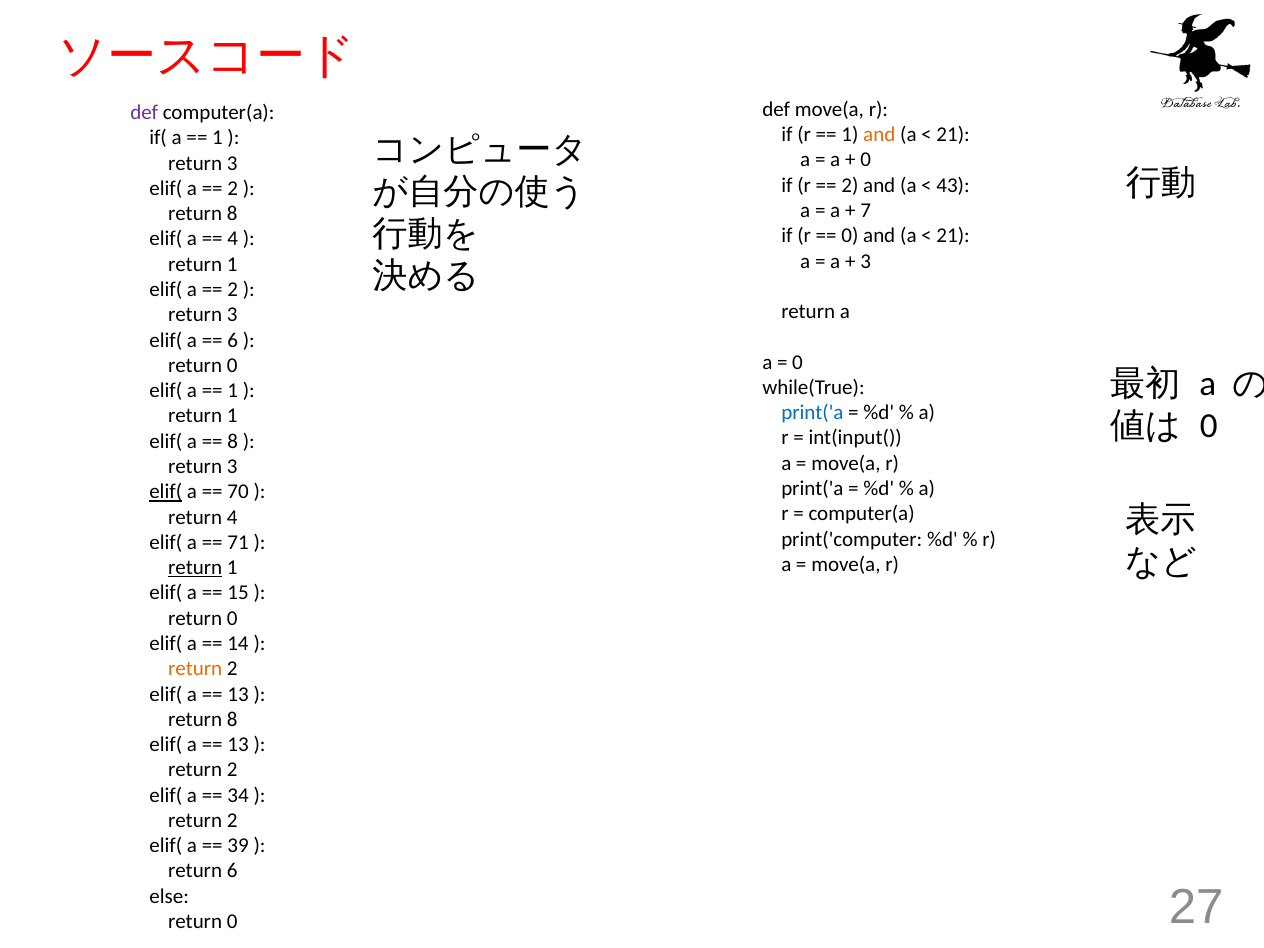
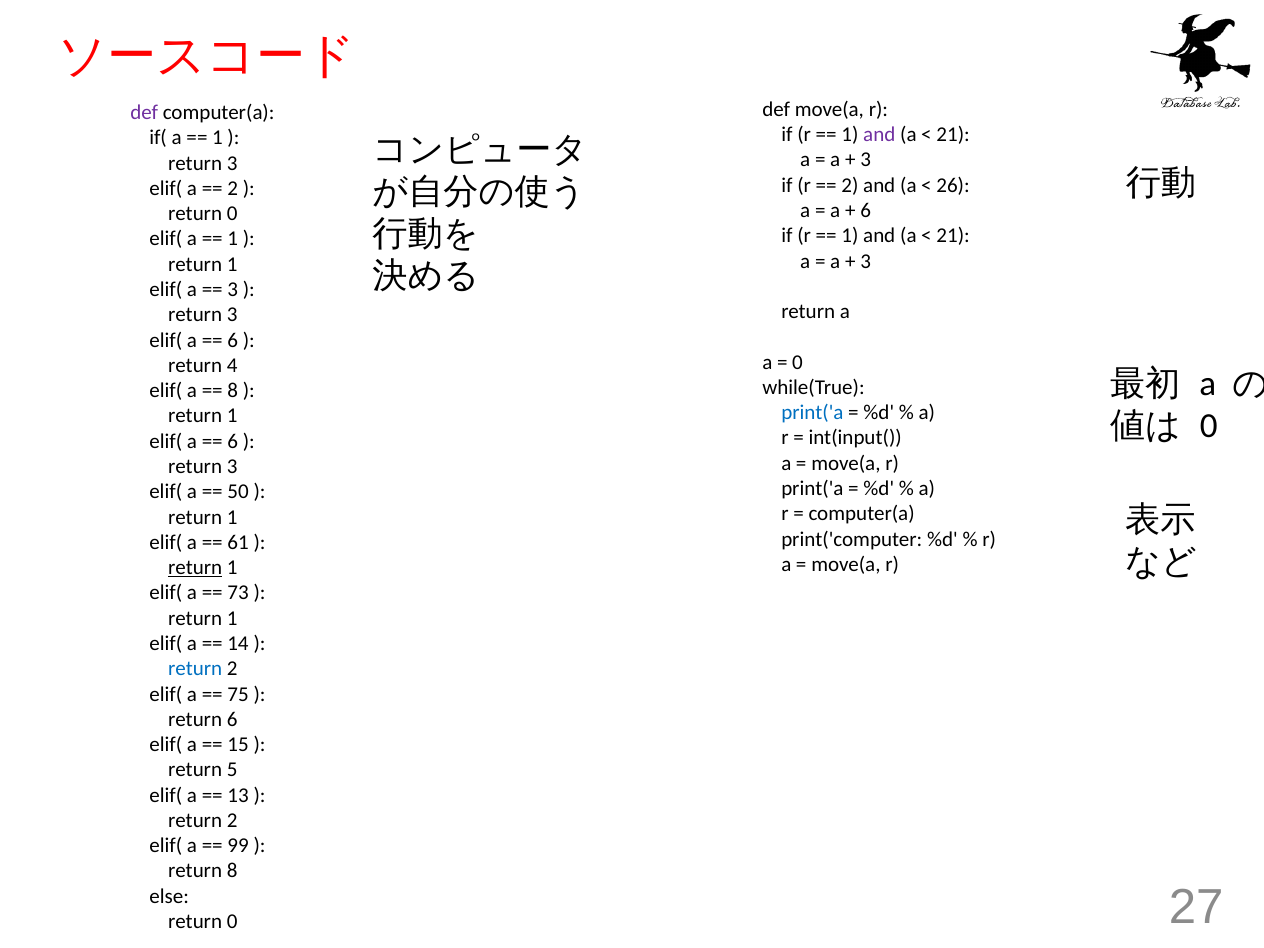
and at (879, 135) colour: orange -> purple
0 at (866, 160): 0 -> 3
43: 43 -> 26
7 at (866, 211): 7 -> 6
8 at (232, 214): 8 -> 0
0 at (850, 236): 0 -> 1
4 at (233, 239): 4 -> 1
2 at (233, 290): 2 -> 3
0 at (232, 365): 0 -> 4
1 at (233, 391): 1 -> 8
8 at (233, 441): 8 -> 6
elif( at (166, 492) underline: present -> none
70: 70 -> 50
4 at (232, 517): 4 -> 1
71: 71 -> 61
15: 15 -> 73
0 at (232, 618): 0 -> 1
return at (195, 669) colour: orange -> blue
13 at (238, 694): 13 -> 75
8 at (232, 719): 8 -> 6
13 at (238, 745): 13 -> 15
2 at (232, 770): 2 -> 5
34: 34 -> 13
39: 39 -> 99
return 6: 6 -> 8
